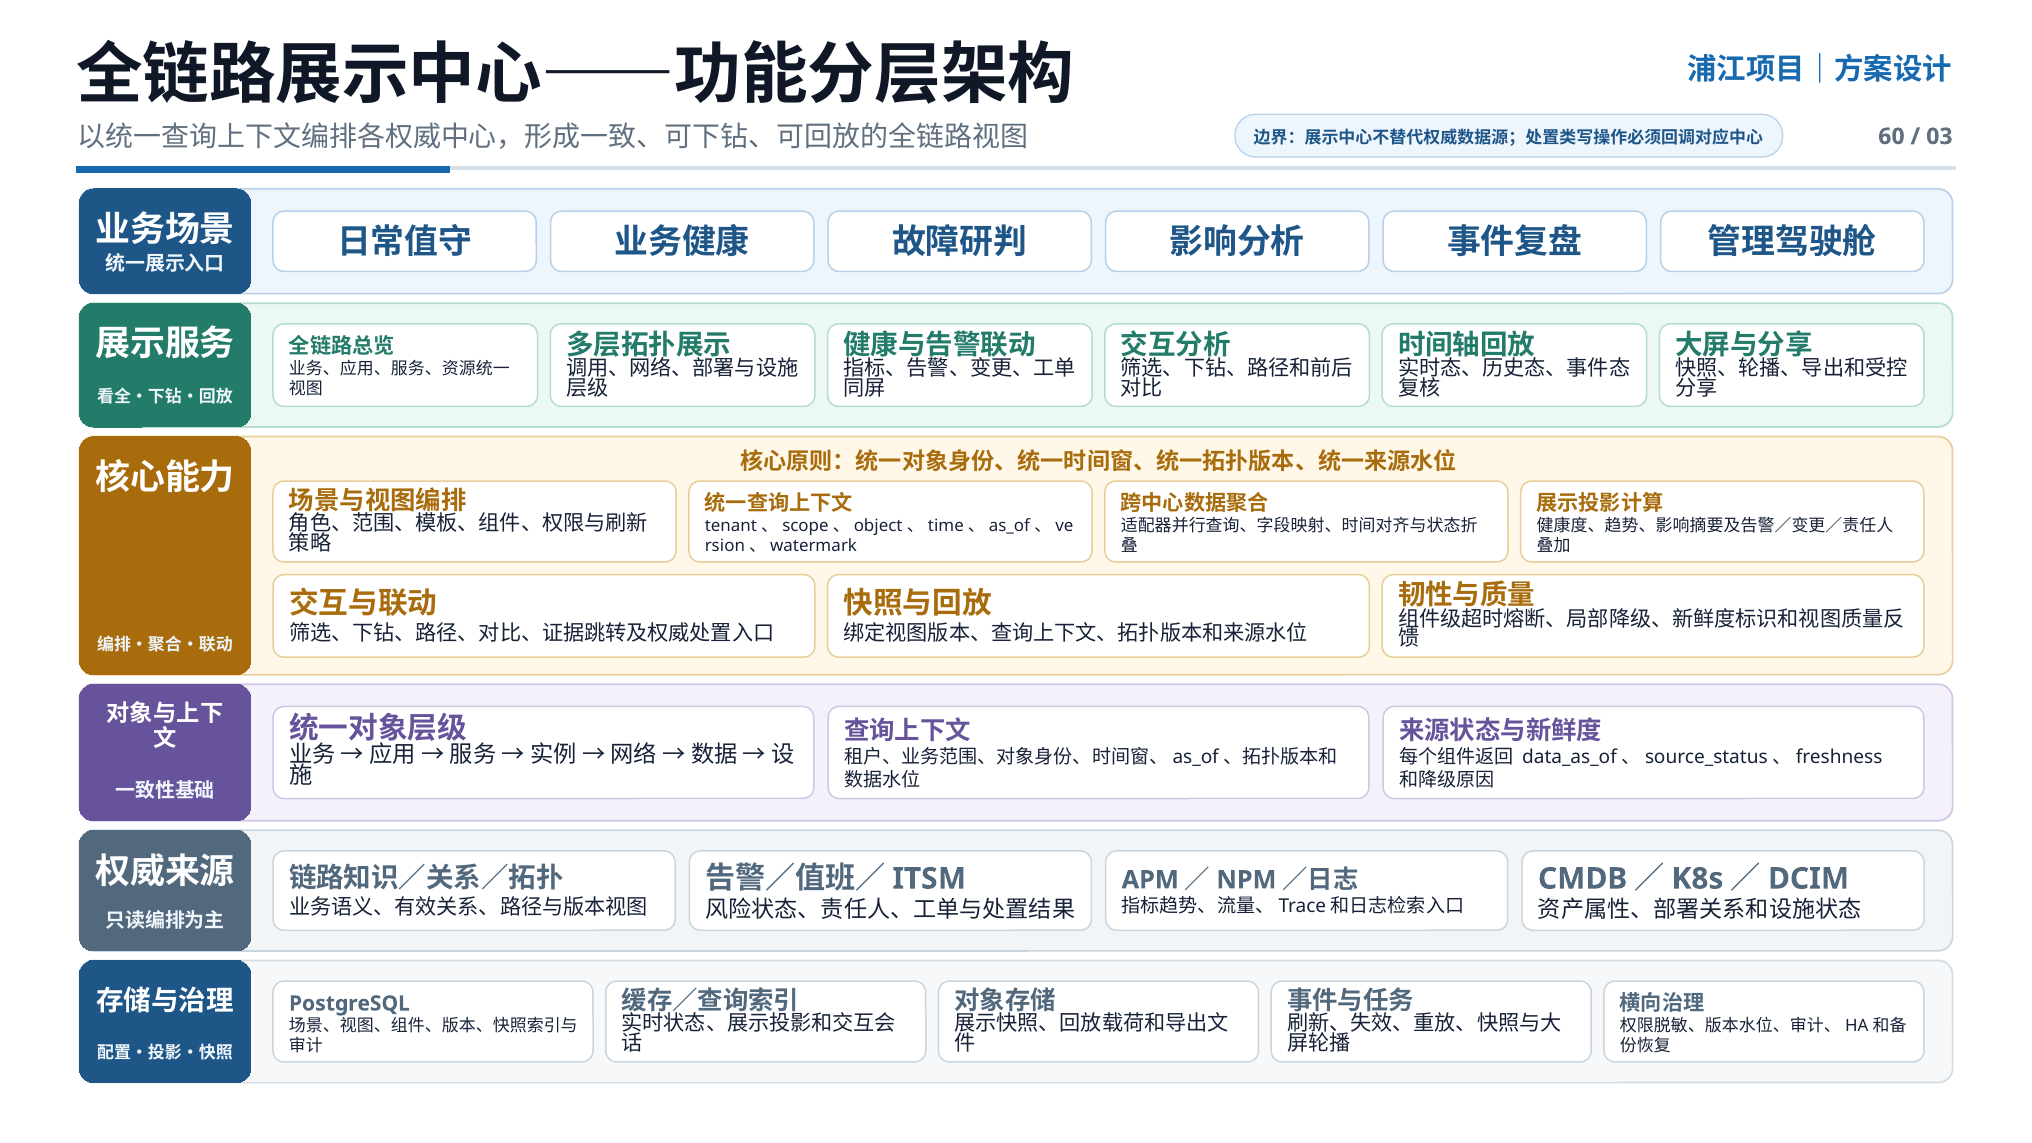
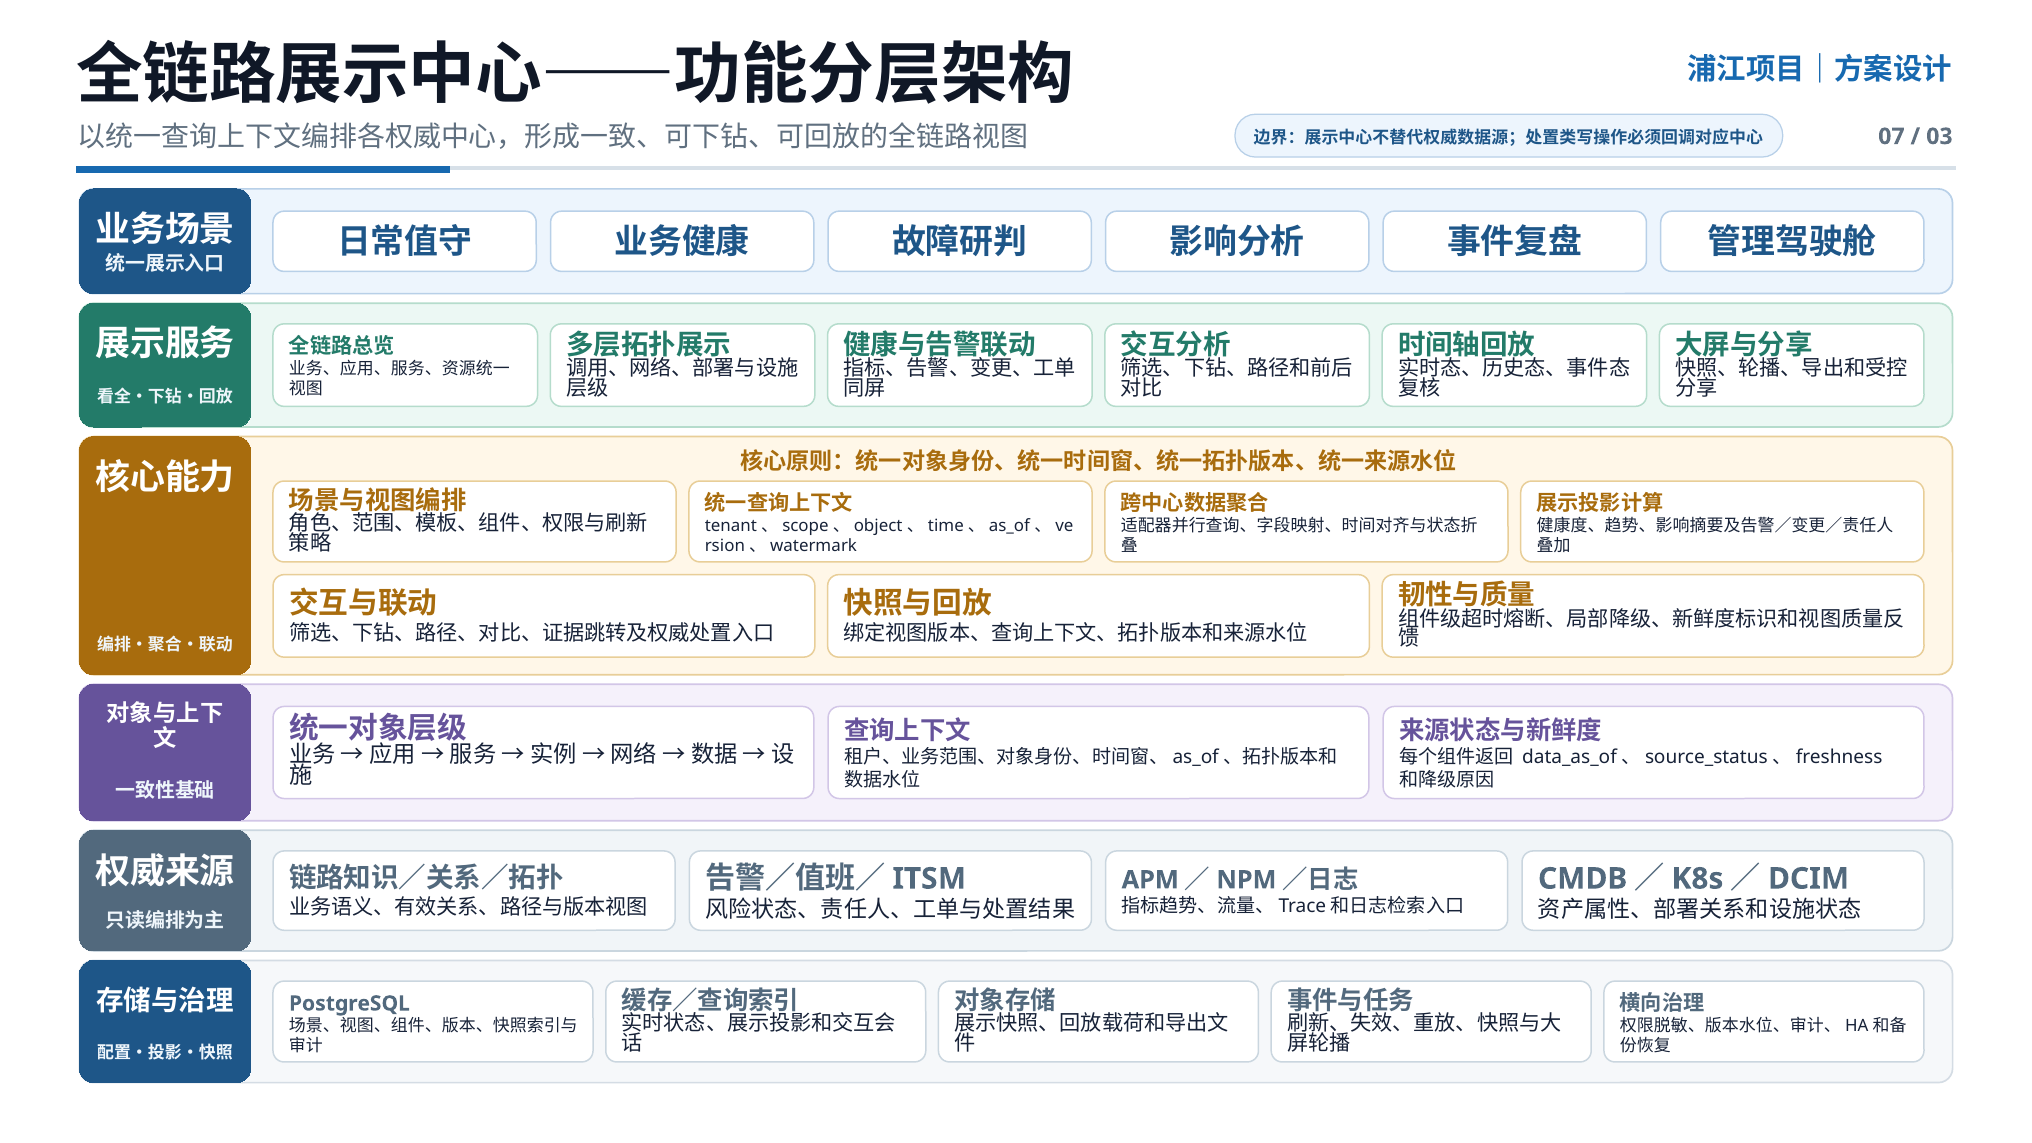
60: 60 -> 07
